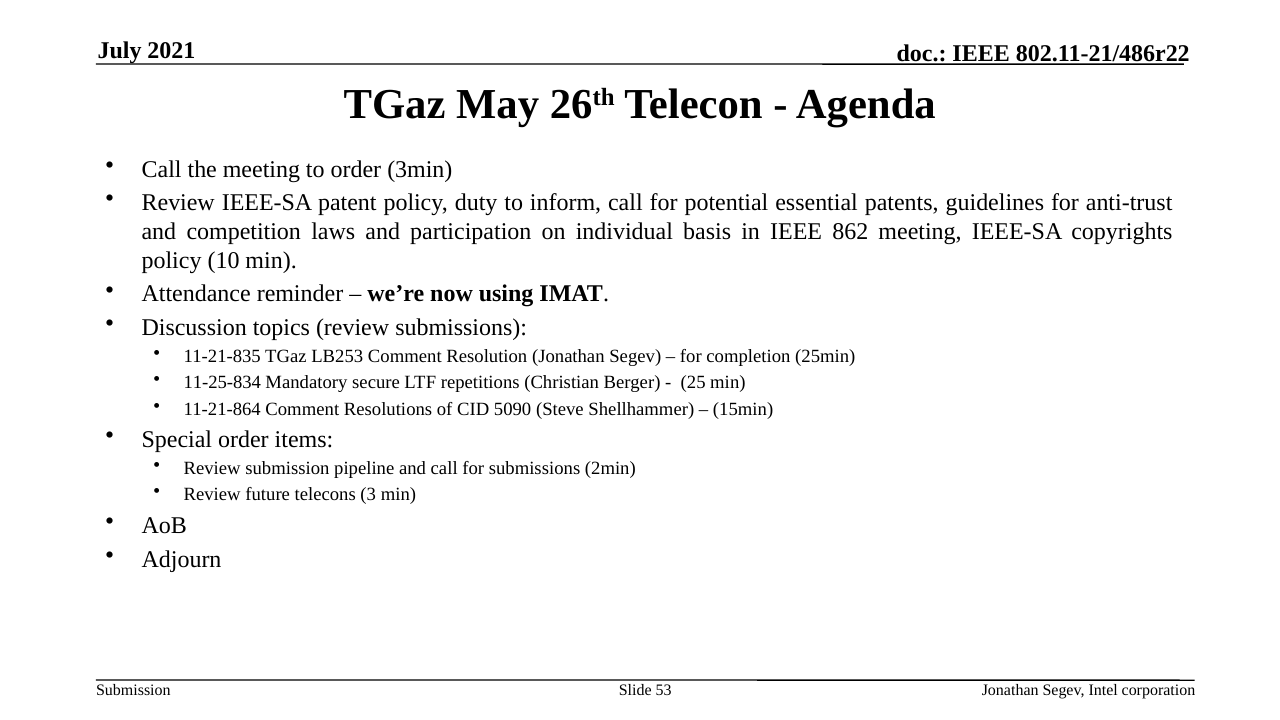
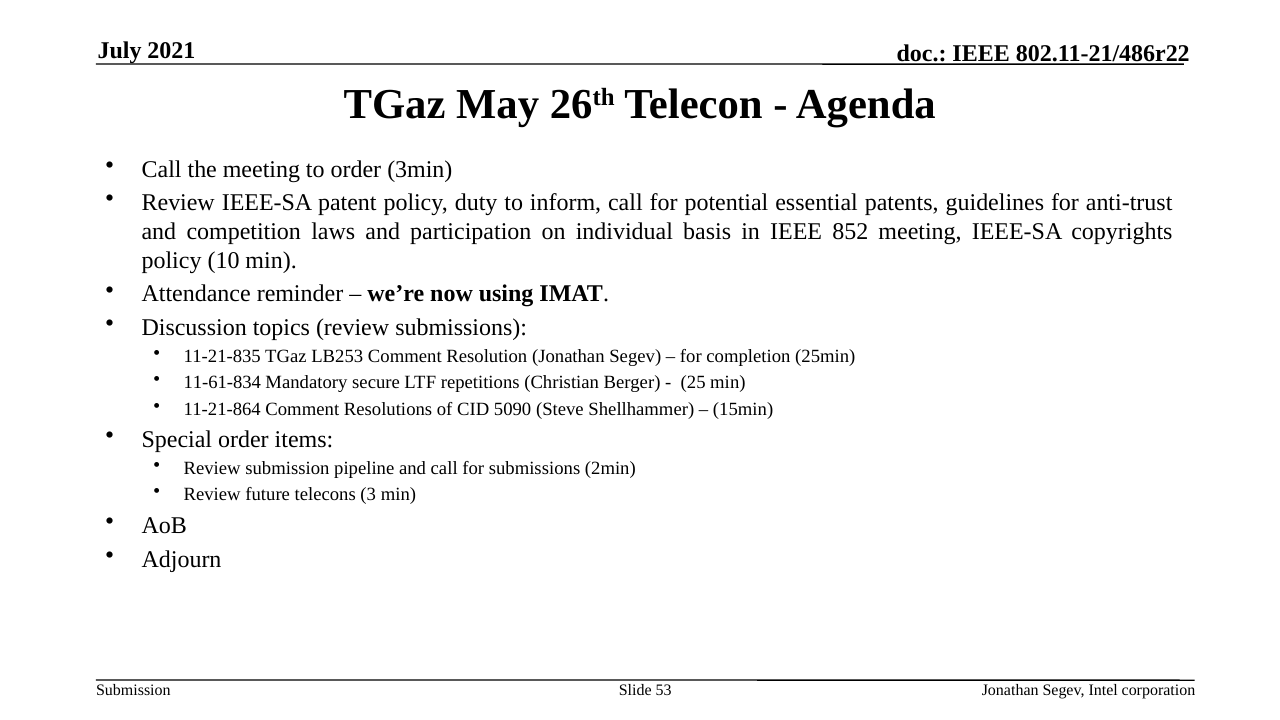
862: 862 -> 852
11-25-834: 11-25-834 -> 11-61-834
